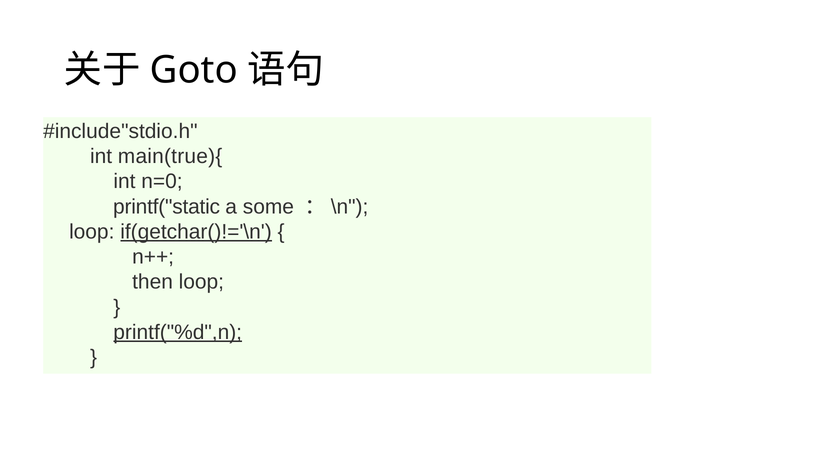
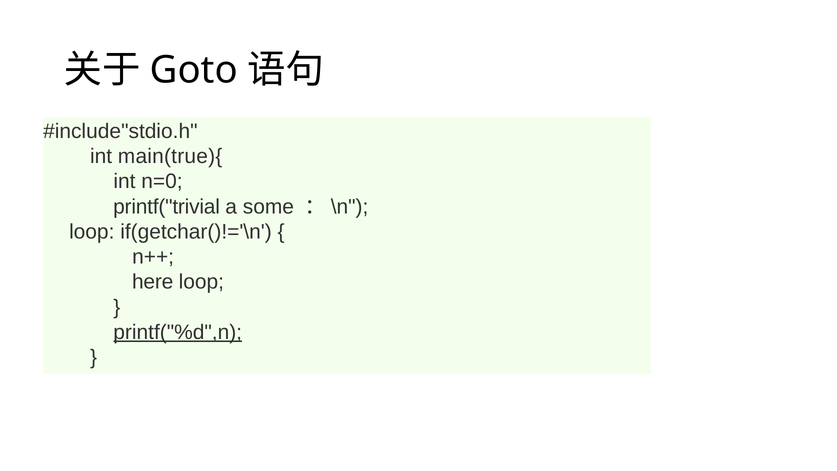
printf("static: printf("static -> printf("trivial
if(getchar()!='\n underline: present -> none
then: then -> here
